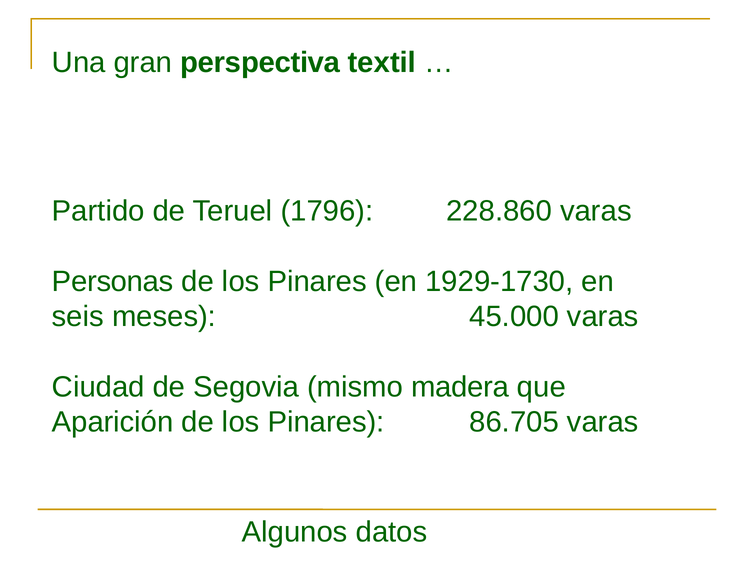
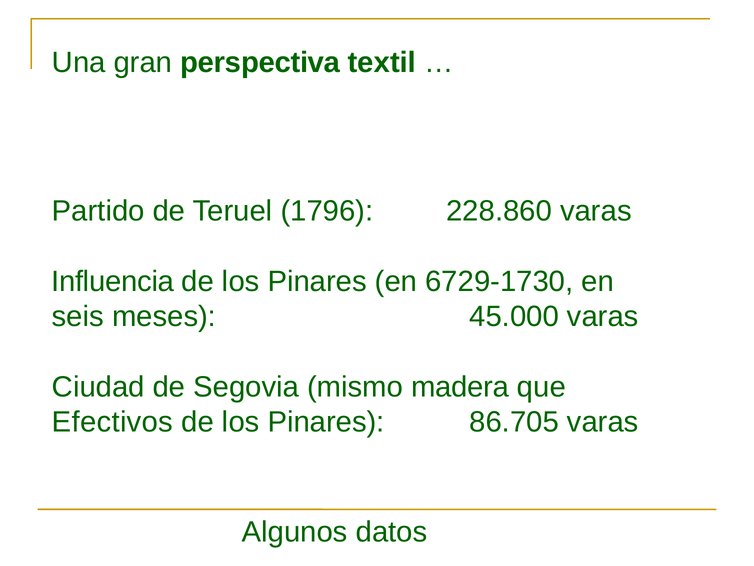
Personas: Personas -> Influencia
1929-1730: 1929-1730 -> 6729-1730
Aparición: Aparición -> Efectivos
